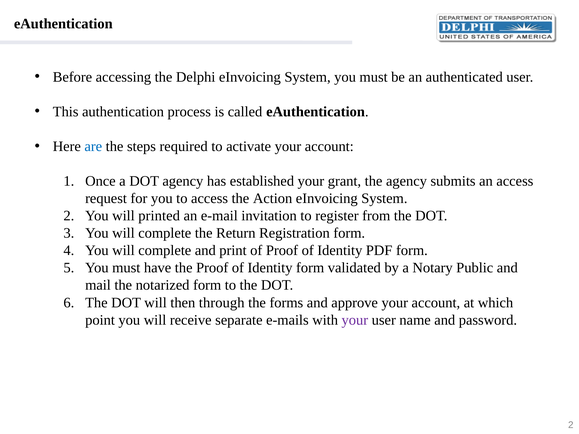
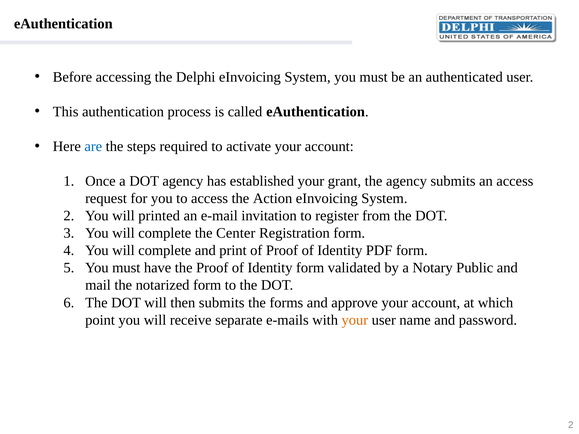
Return: Return -> Center
then through: through -> submits
your at (355, 320) colour: purple -> orange
